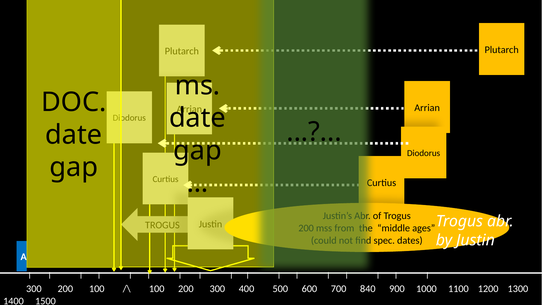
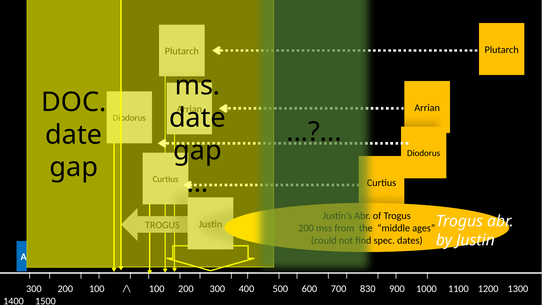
840: 840 -> 830
